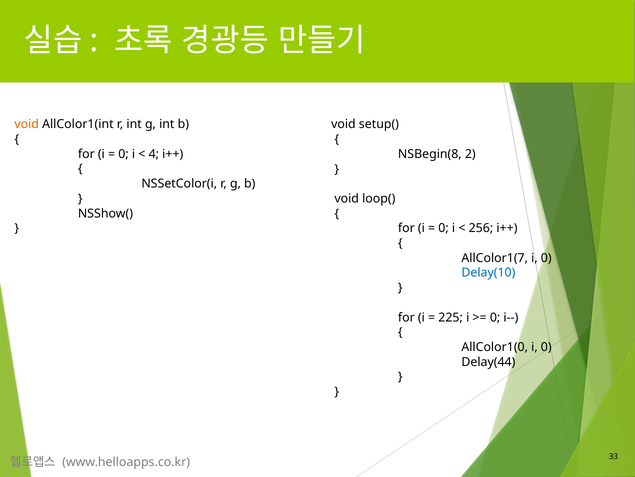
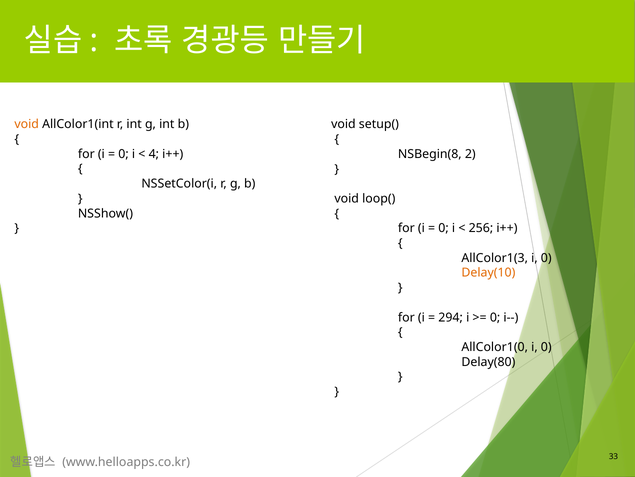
AllColor1(7: AllColor1(7 -> AllColor1(3
Delay(10 colour: blue -> orange
225: 225 -> 294
Delay(44: Delay(44 -> Delay(80
